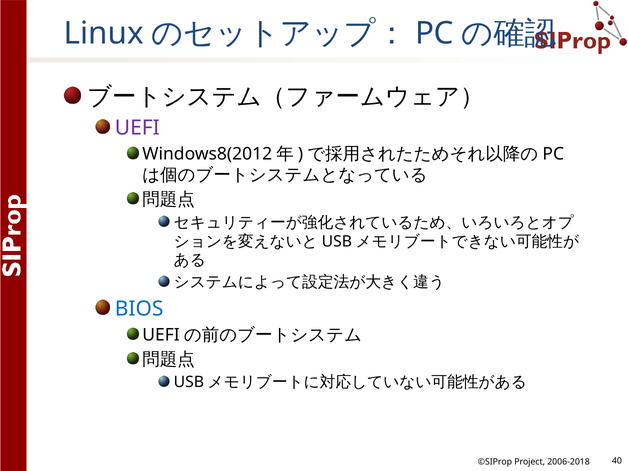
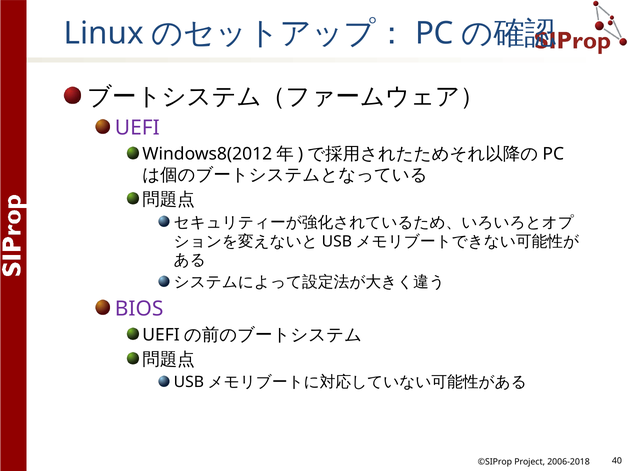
BIOS colour: blue -> purple
